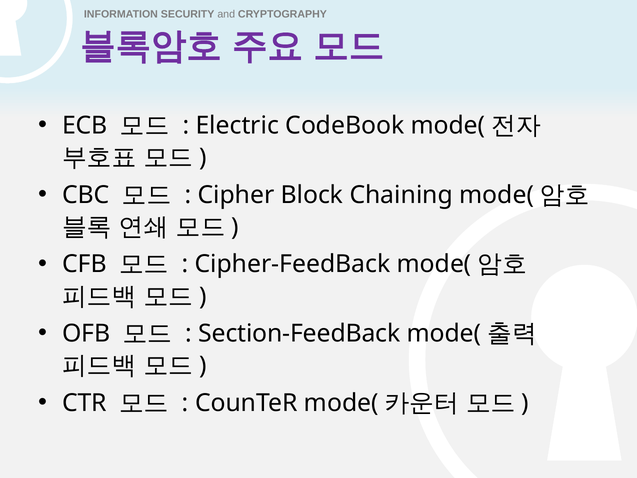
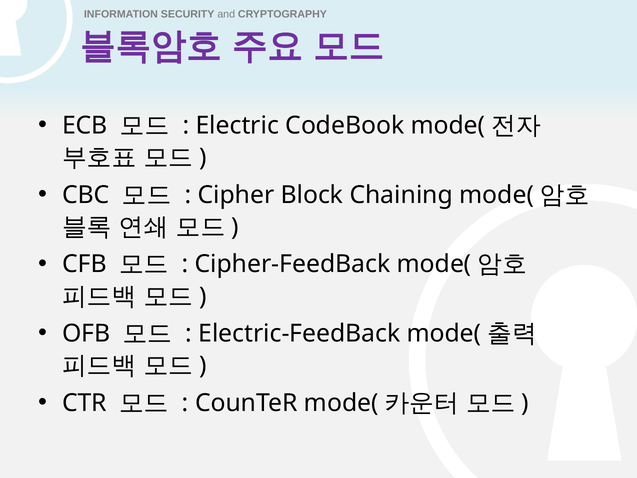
Section-FeedBack: Section-FeedBack -> Electric-FeedBack
